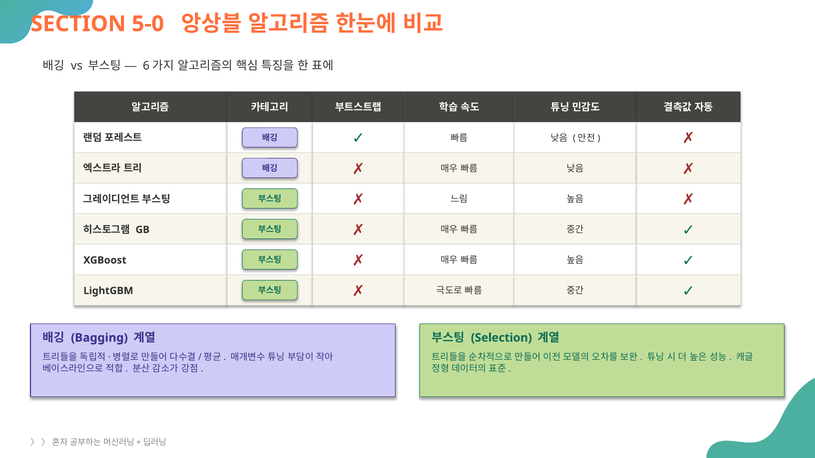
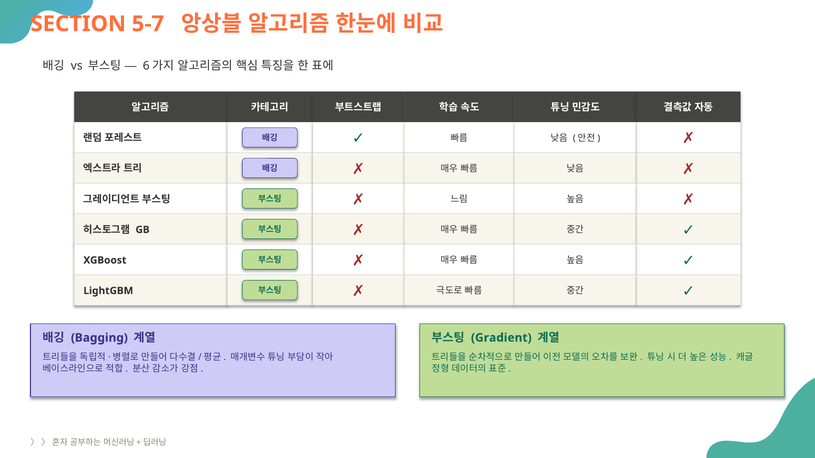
5-0: 5-0 -> 5-7
Selection: Selection -> Gradient
